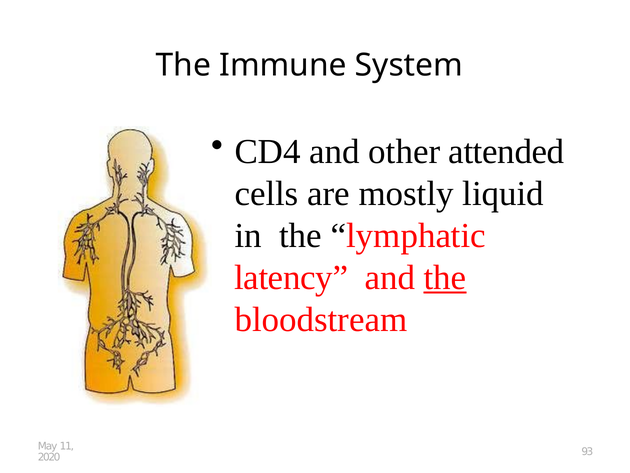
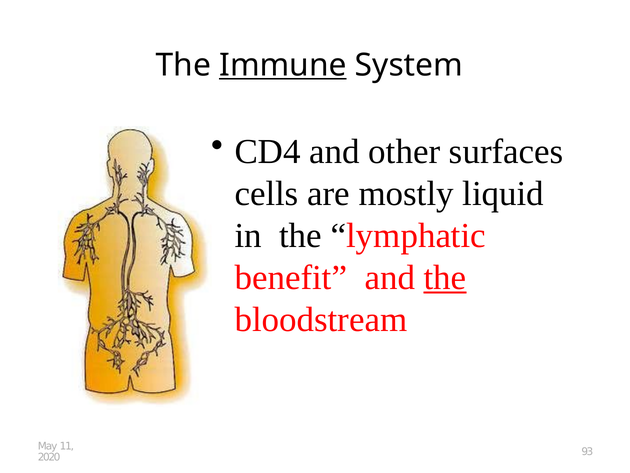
Immune underline: none -> present
attended: attended -> surfaces
latency: latency -> benefit
